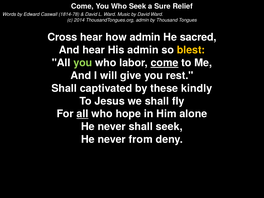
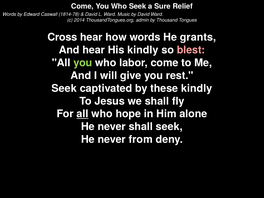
how admin: admin -> words
sacred: sacred -> grants
His admin: admin -> kindly
blest colour: yellow -> pink
come at (165, 63) underline: present -> none
Shall at (64, 88): Shall -> Seek
